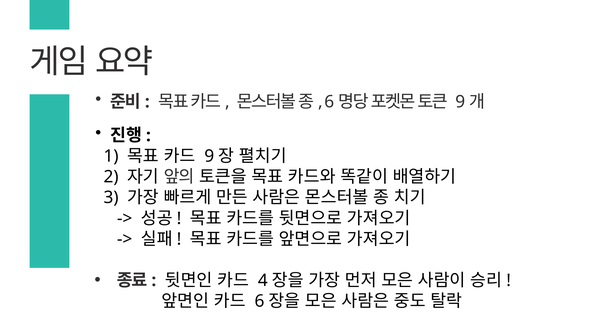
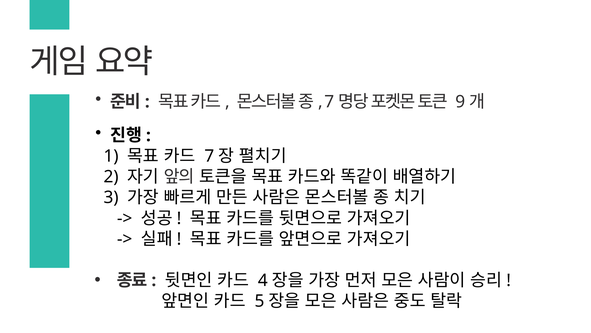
6 at (329, 102): 6 -> 7
9 at (209, 156): 9 -> 7
6 at (259, 301): 6 -> 5
